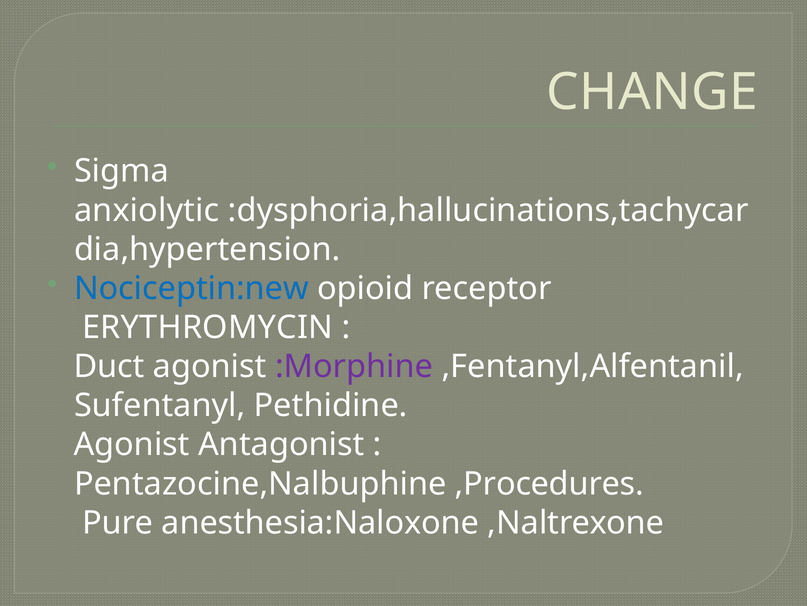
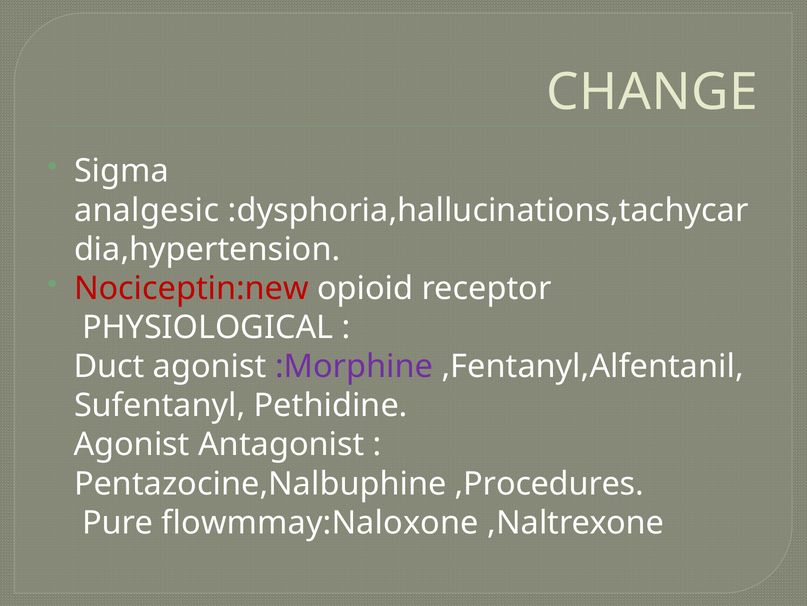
anxiolytic: anxiolytic -> analgesic
Nociceptin:new colour: blue -> red
ERYTHROMYCIN: ERYTHROMYCIN -> PHYSIOLOGICAL
anesthesia:Naloxone: anesthesia:Naloxone -> flowmmay:Naloxone
